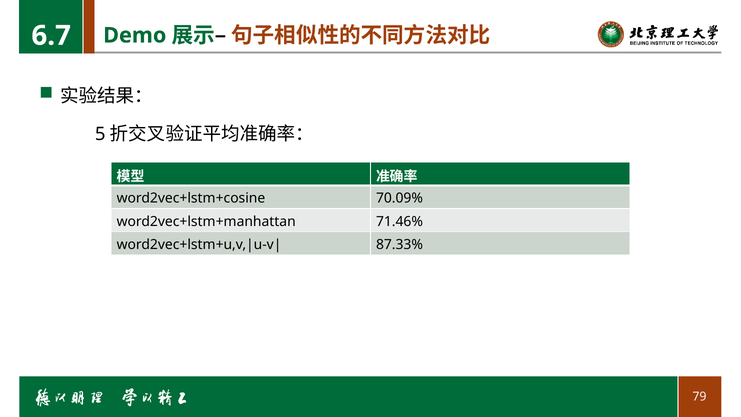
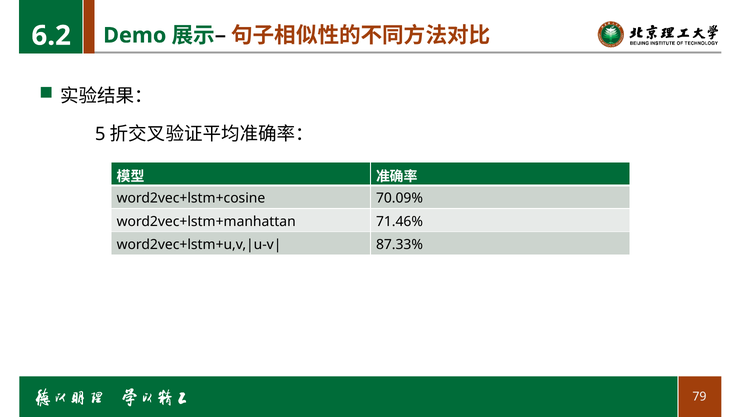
6.7: 6.7 -> 6.2
